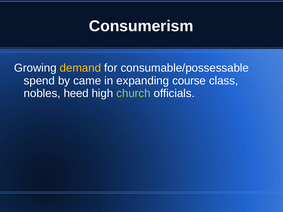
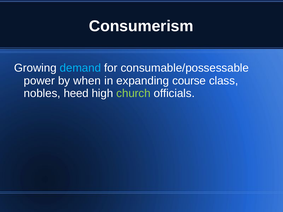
demand colour: yellow -> light blue
spend: spend -> power
came: came -> when
